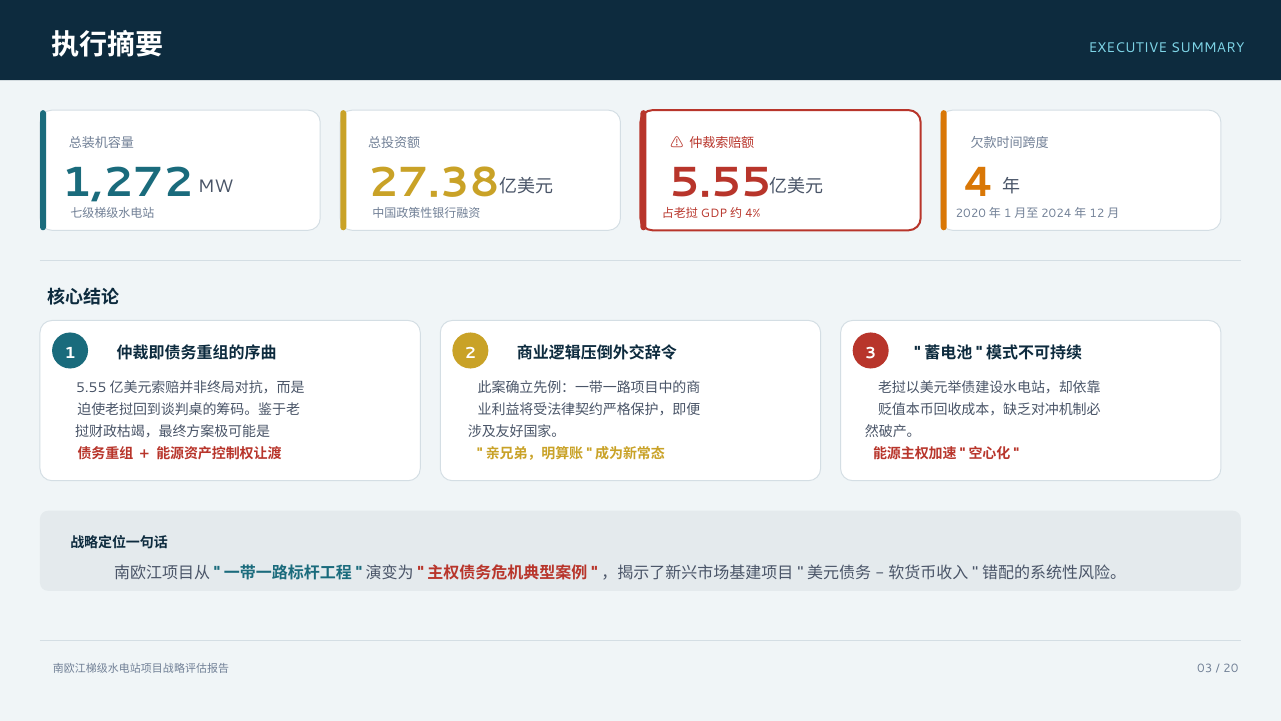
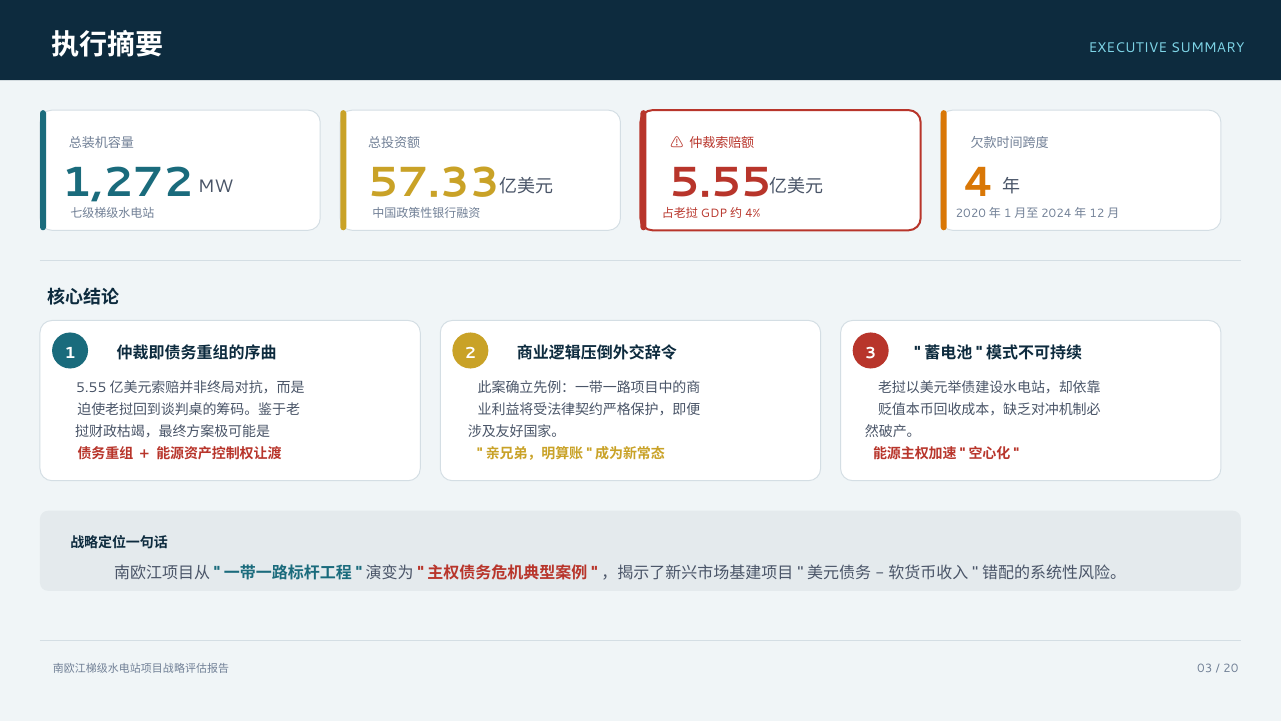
27.38: 27.38 -> 57.33
